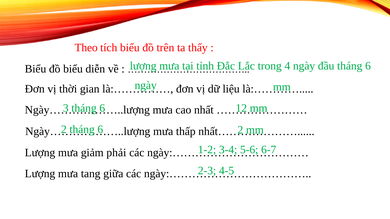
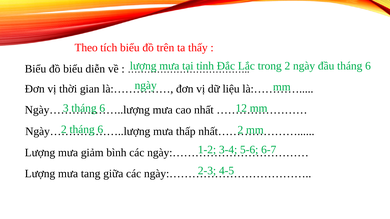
trong 4: 4 -> 2
phải: phải -> bình
